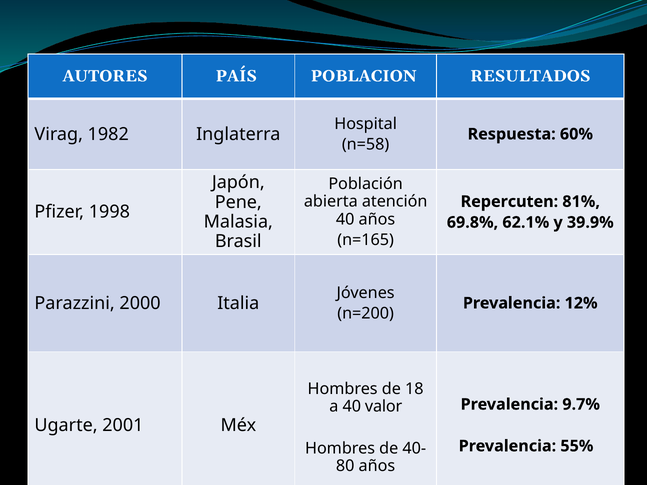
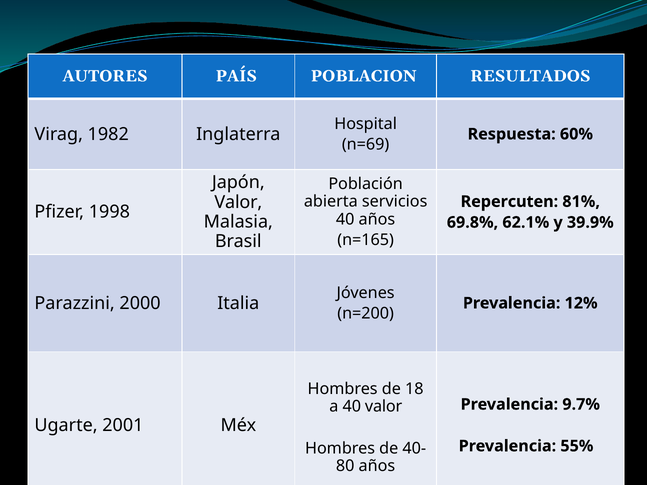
n=58: n=58 -> n=69
atención: atención -> servicios
Pene at (238, 202): Pene -> Valor
